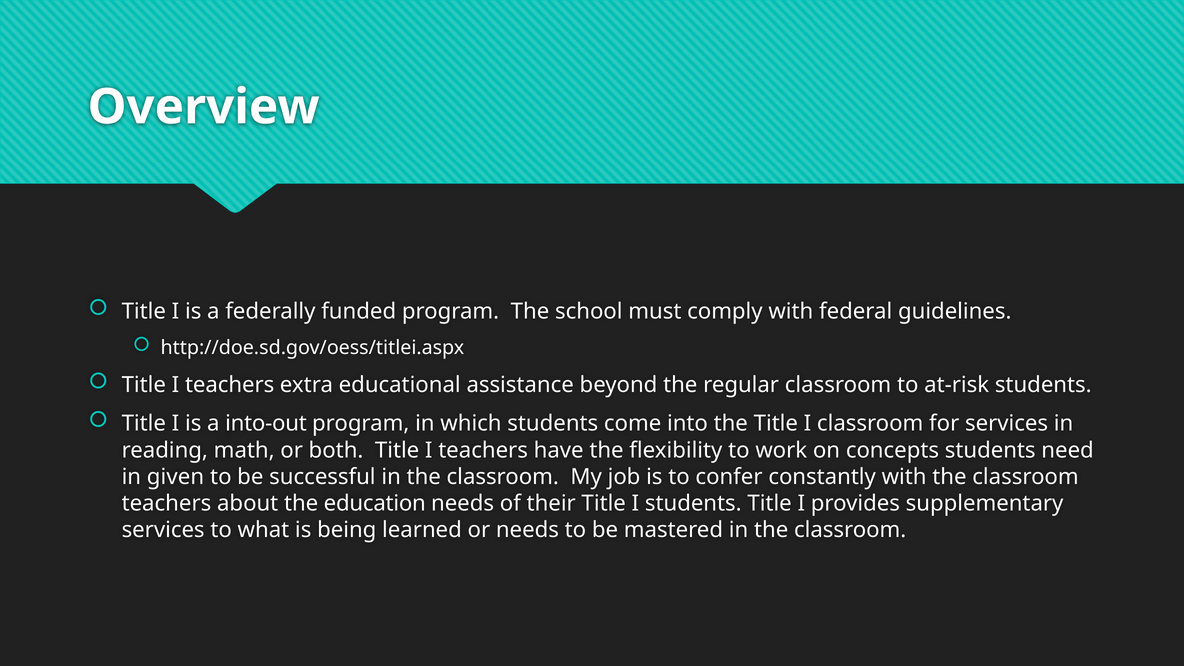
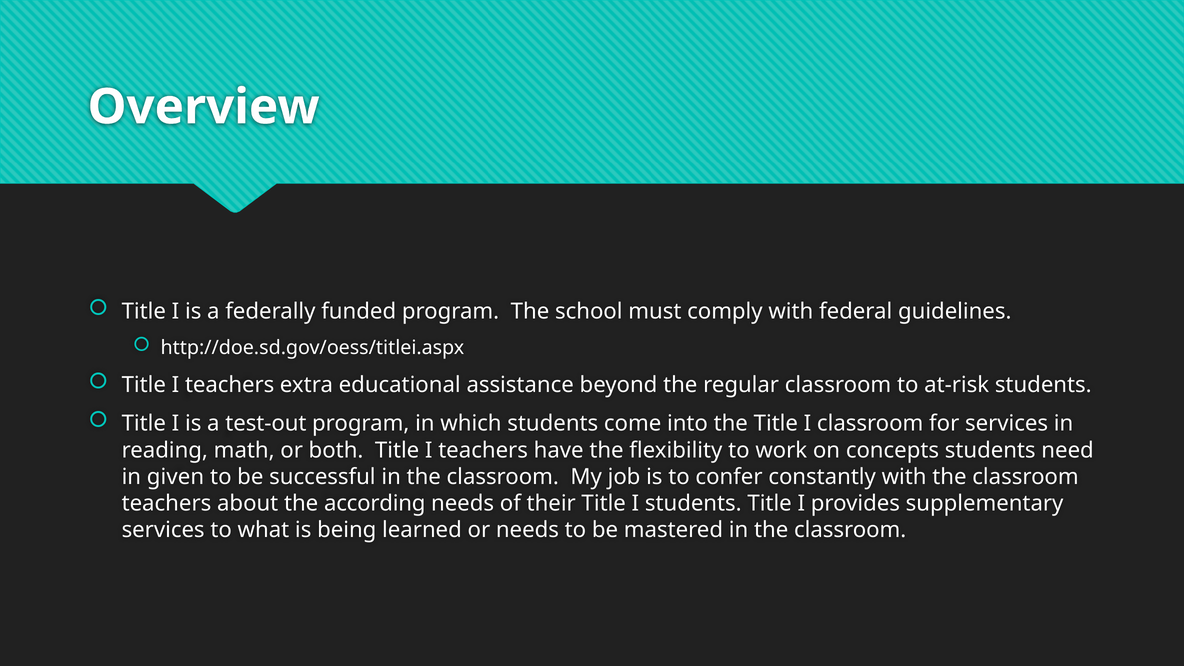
into-out: into-out -> test-out
education: education -> according
